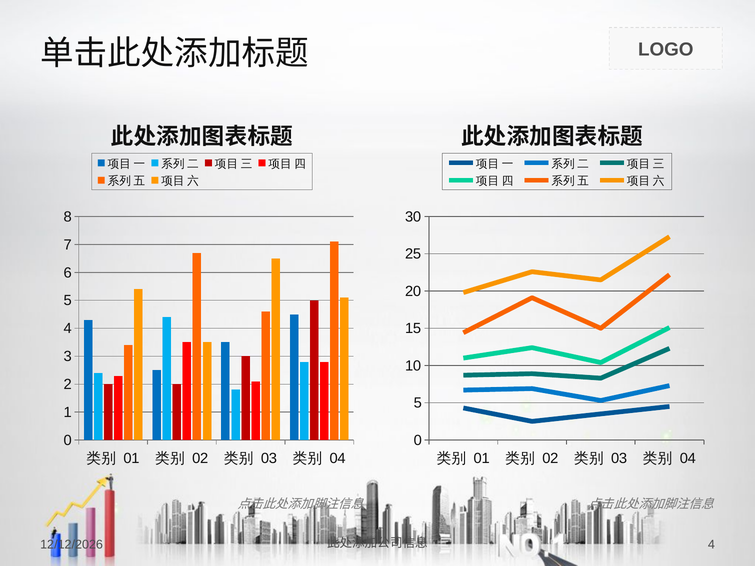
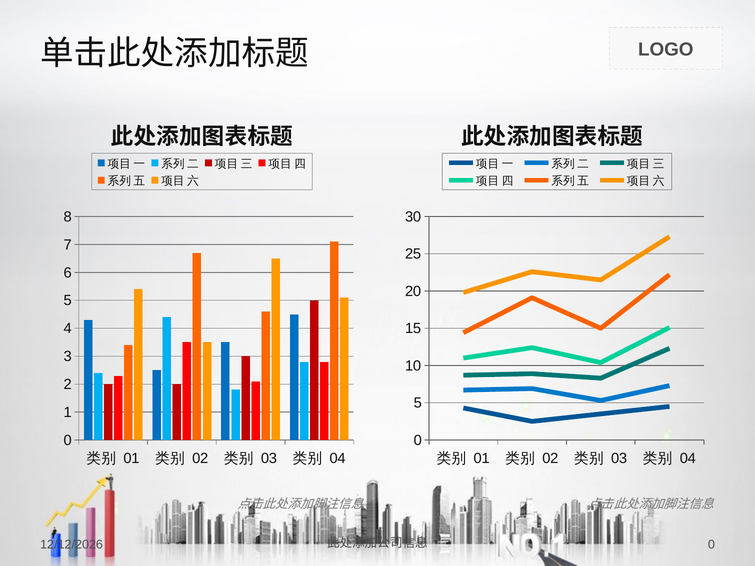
4 at (711, 545): 4 -> 0
